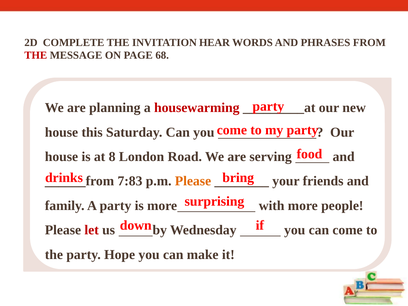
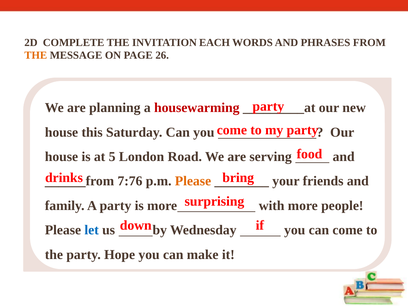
HEAR: HEAR -> EACH
THE at (36, 55) colour: red -> orange
68: 68 -> 26
8: 8 -> 5
7:83: 7:83 -> 7:76
let colour: red -> blue
